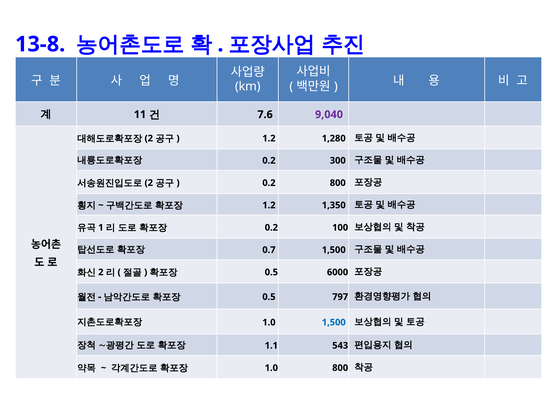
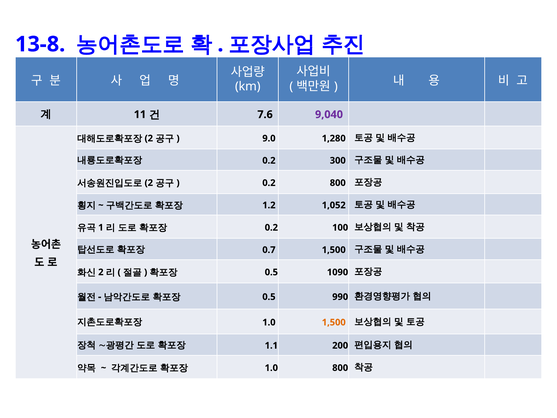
1.2 at (269, 138): 1.2 -> 9.0
1,350: 1,350 -> 1,052
6000: 6000 -> 1090
797: 797 -> 990
1,500 at (334, 322) colour: blue -> orange
543: 543 -> 200
